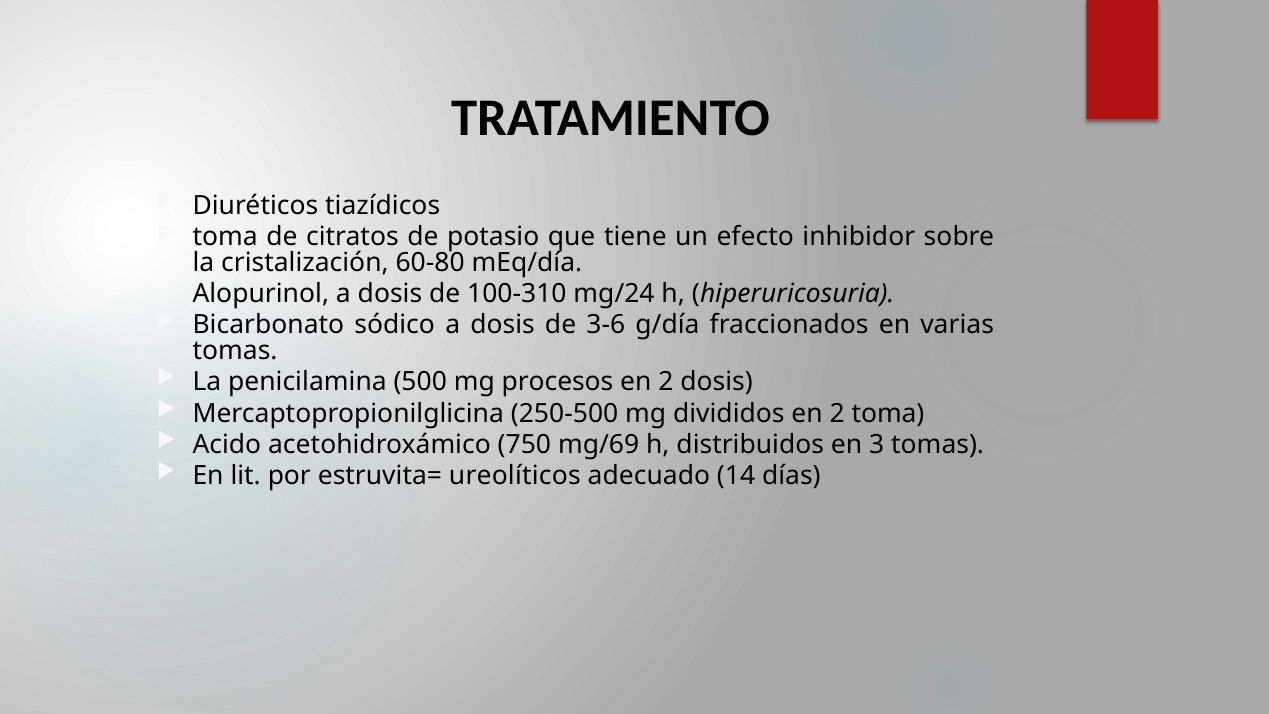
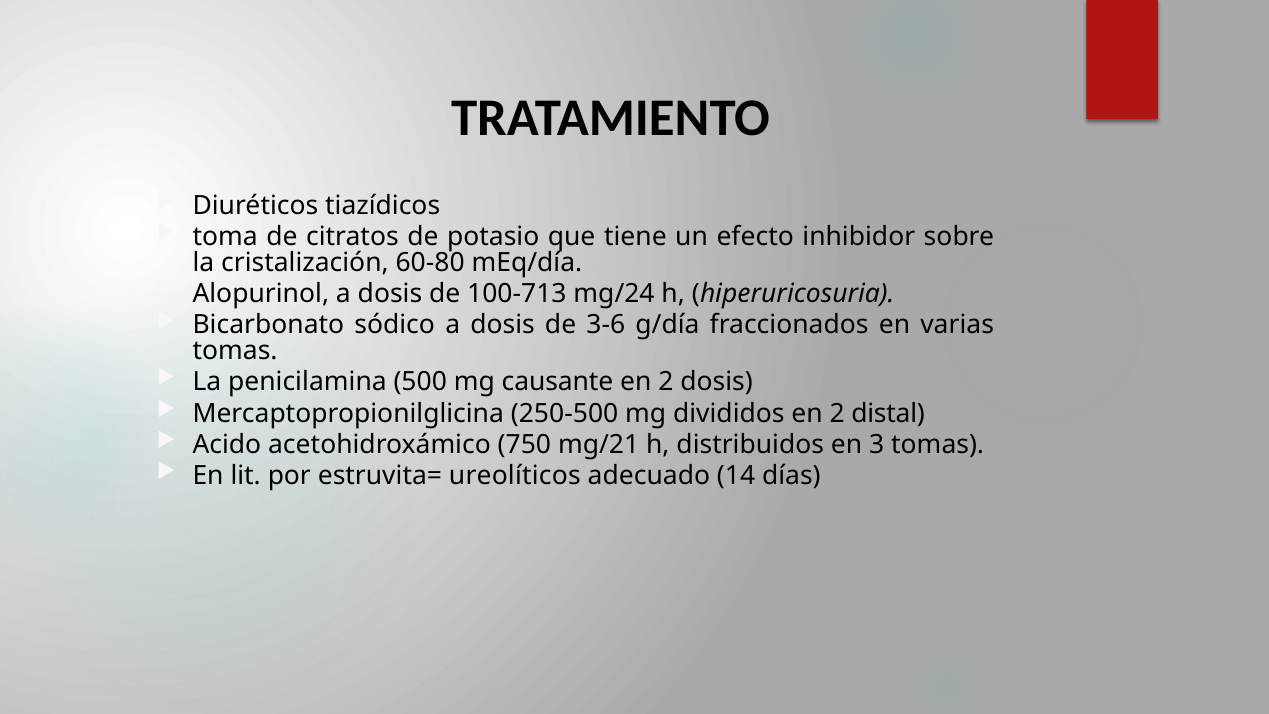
100-310: 100-310 -> 100-713
procesos: procesos -> causante
2 toma: toma -> distal
mg/69: mg/69 -> mg/21
